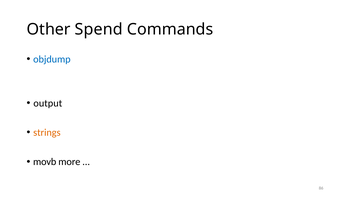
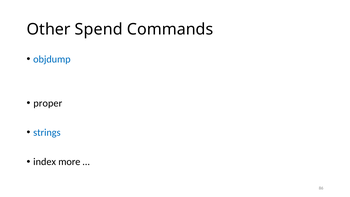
output: output -> proper
strings colour: orange -> blue
movb: movb -> index
